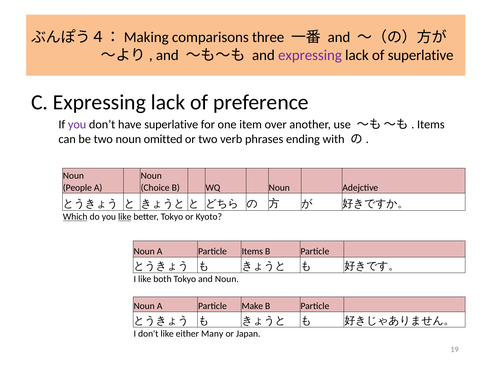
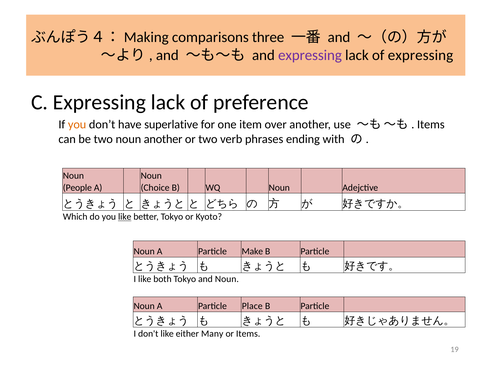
of superlative: superlative -> expressing
you at (77, 124) colour: purple -> orange
noun omitted: omitted -> another
Which underline: present -> none
Particle Items: Items -> Make
Make: Make -> Place
or Japan: Japan -> Items
